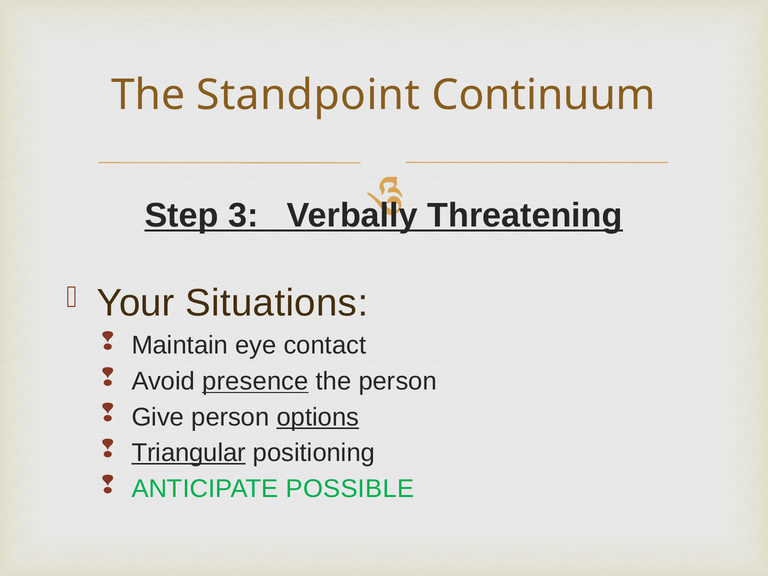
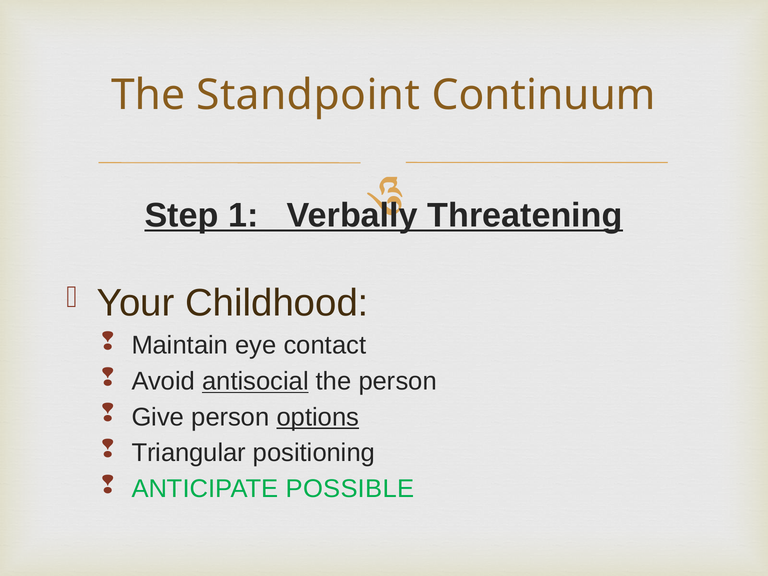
3: 3 -> 1
Situations: Situations -> Childhood
presence: presence -> antisocial
Triangular underline: present -> none
